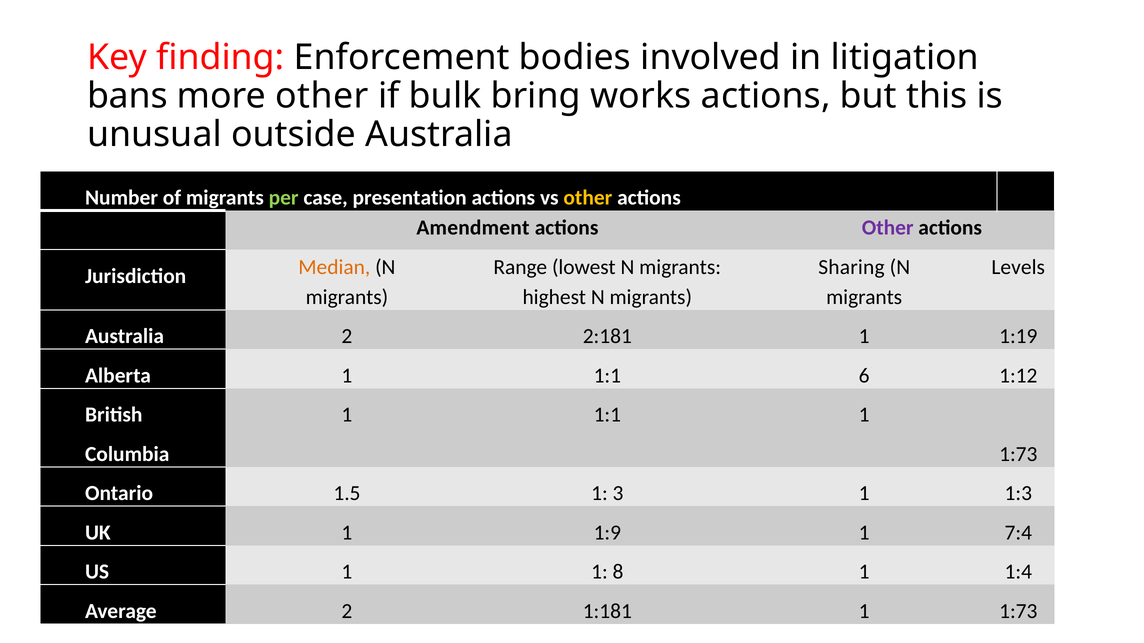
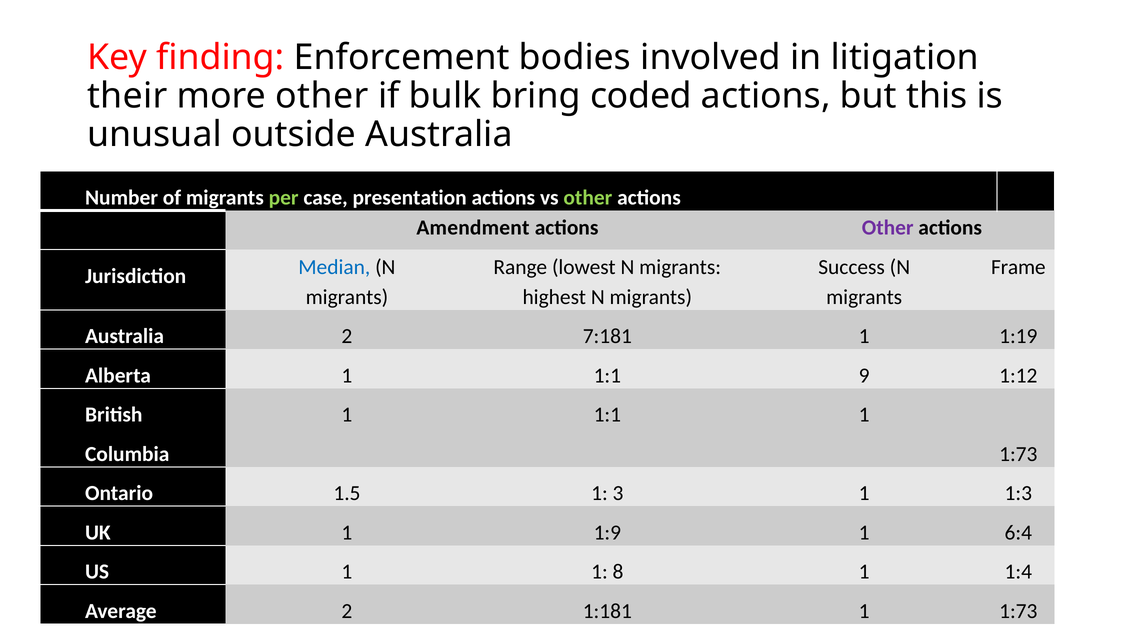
bans: bans -> their
works: works -> coded
other at (588, 198) colour: yellow -> light green
Sharing: Sharing -> Success
Levels: Levels -> Frame
Median colour: orange -> blue
2:181: 2:181 -> 7:181
6: 6 -> 9
7:4: 7:4 -> 6:4
